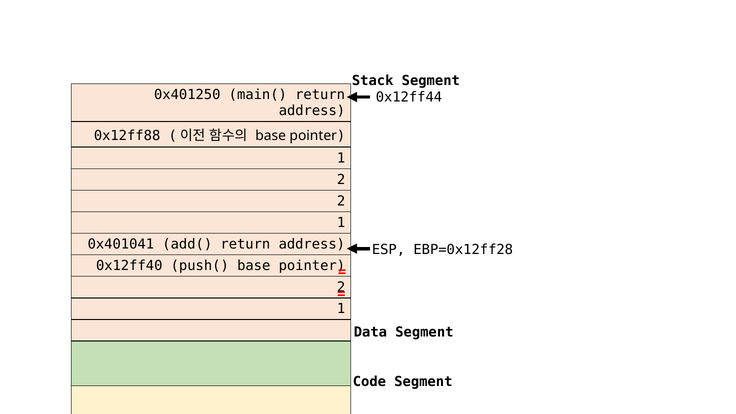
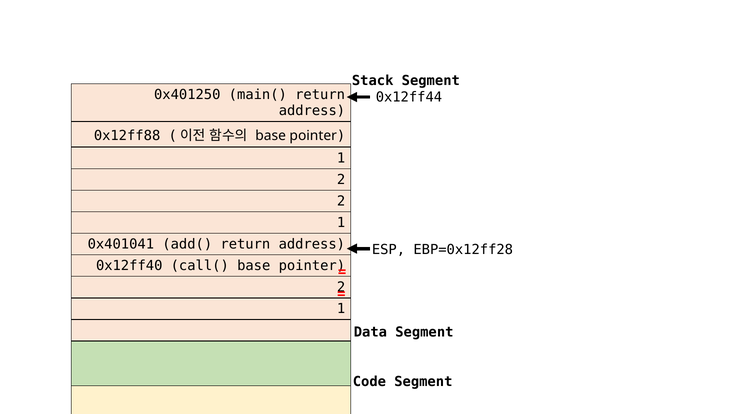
push(: push( -> call(
